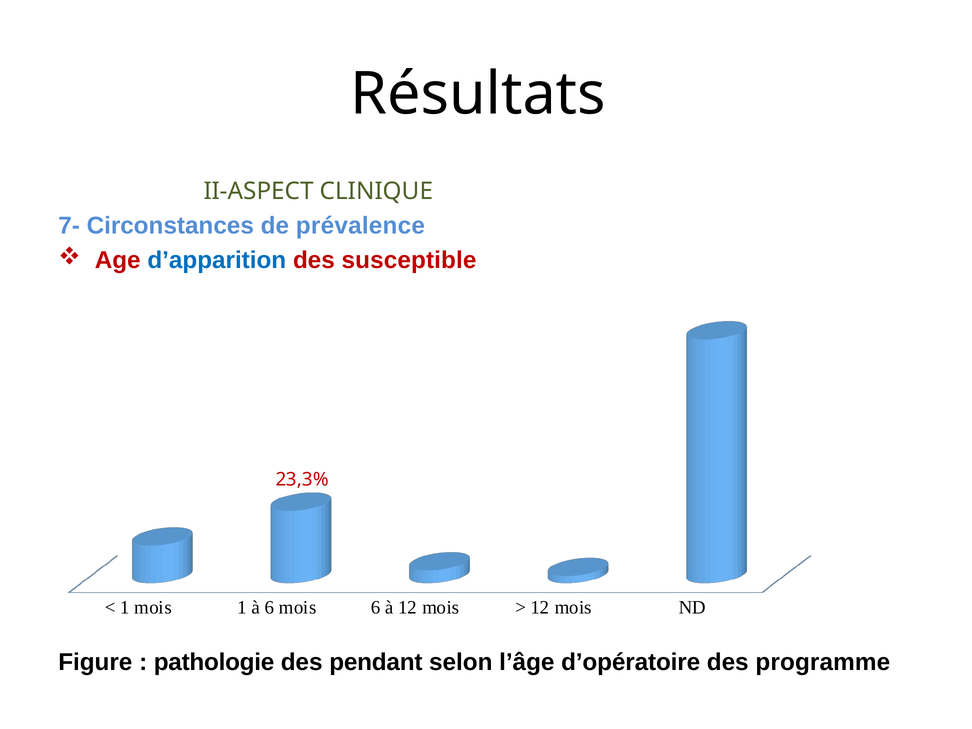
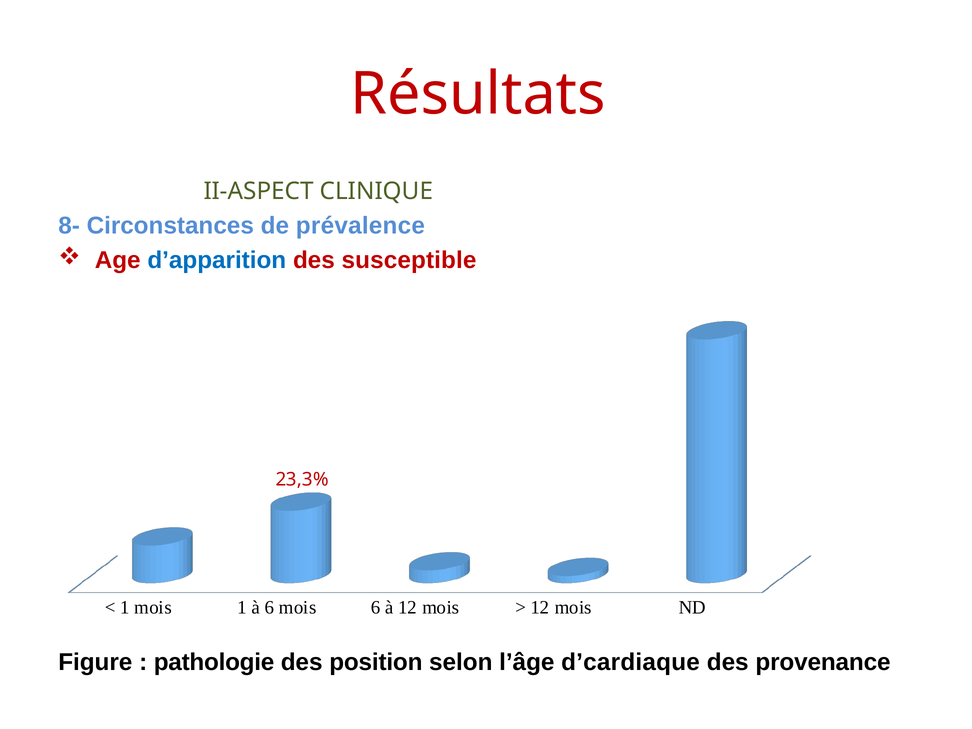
Résultats colour: black -> red
7-: 7- -> 8-
pendant: pendant -> position
d’opératoire: d’opératoire -> d’cardiaque
programme: programme -> provenance
